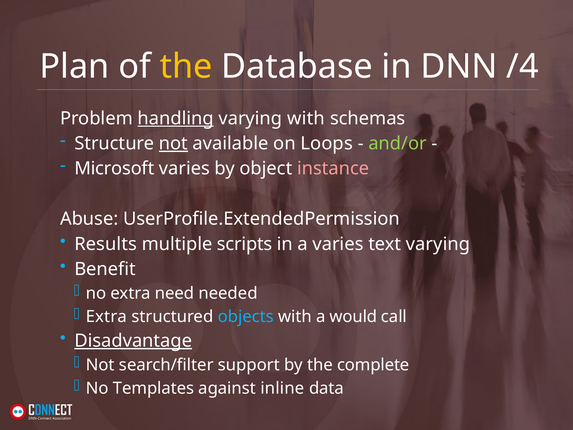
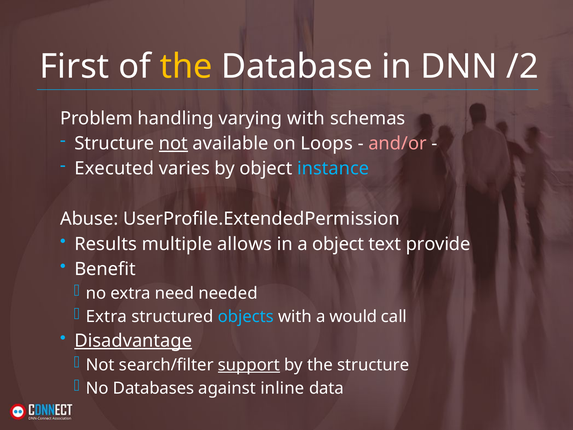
Plan: Plan -> First
/4: /4 -> /2
handling underline: present -> none
and/or colour: light green -> pink
Microsoft: Microsoft -> Executed
instance colour: pink -> light blue
scripts: scripts -> allows
a varies: varies -> object
text varying: varying -> provide
support underline: none -> present
the complete: complete -> structure
Templates: Templates -> Databases
